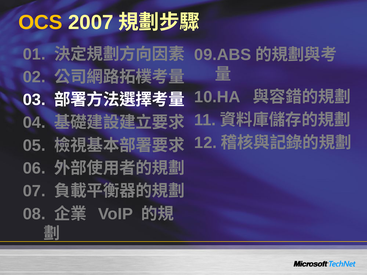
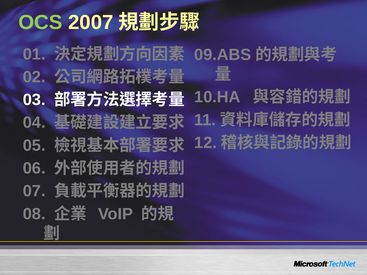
OCS colour: yellow -> light green
